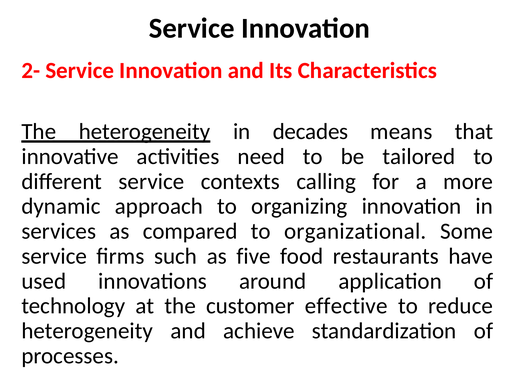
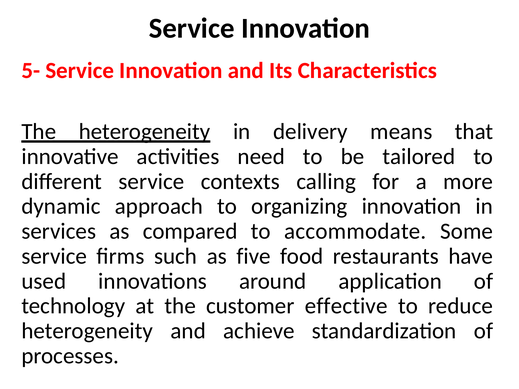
2-: 2- -> 5-
decades: decades -> delivery
organizational: organizational -> accommodate
